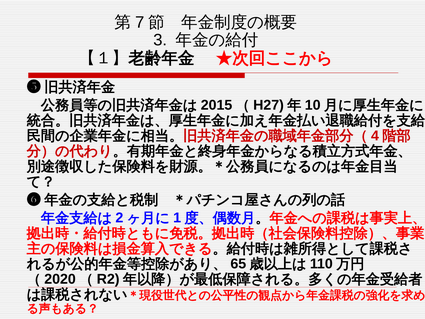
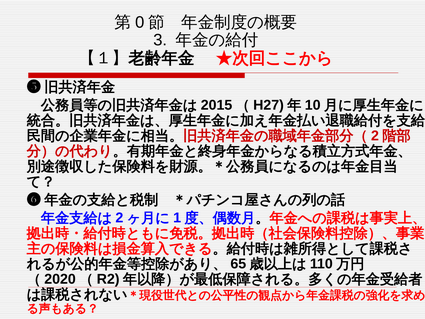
7: 7 -> 0
4 at (375, 136): 4 -> 2
